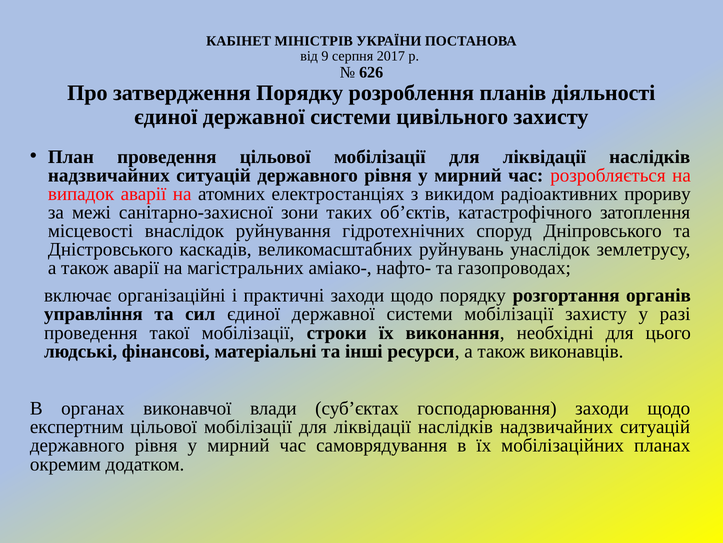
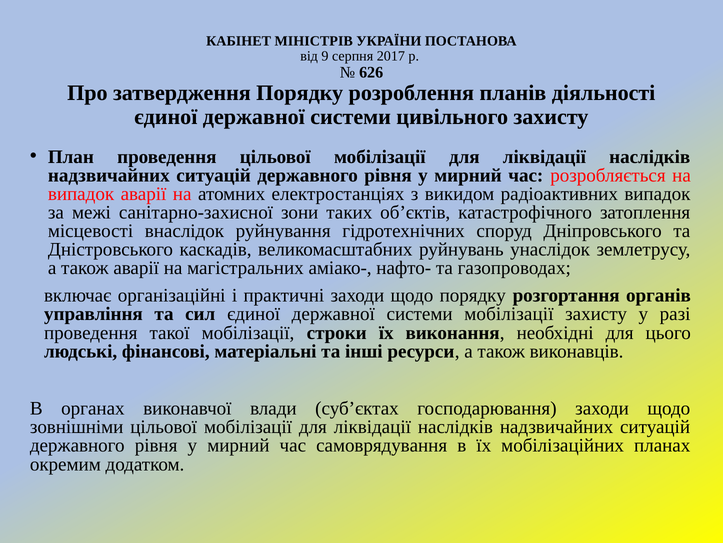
радіоактивних прориву: прориву -> випадок
експертним: експертним -> зовнішніми
